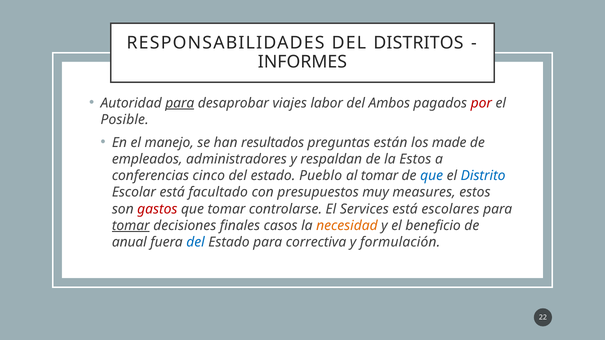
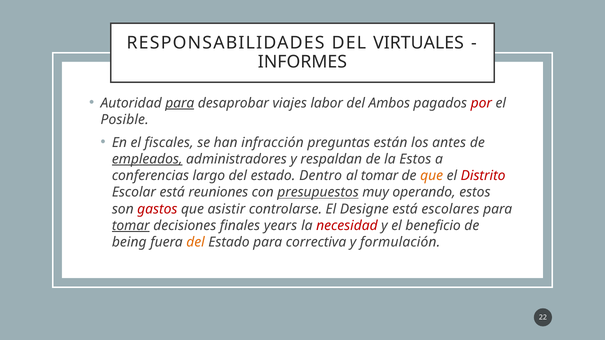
DISTRITOS: DISTRITOS -> VIRTUALES
manejo: manejo -> fiscales
resultados: resultados -> infracción
made: made -> antes
empleados underline: none -> present
cinco: cinco -> largo
Pueblo: Pueblo -> Dentro
que at (432, 176) colour: blue -> orange
Distrito colour: blue -> red
facultado: facultado -> reuniones
presupuestos underline: none -> present
measures: measures -> operando
que tomar: tomar -> asistir
Services: Services -> Designe
casos: casos -> years
necesidad colour: orange -> red
anual: anual -> being
del at (196, 242) colour: blue -> orange
